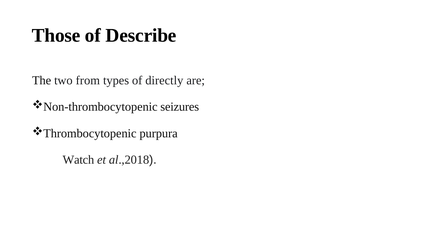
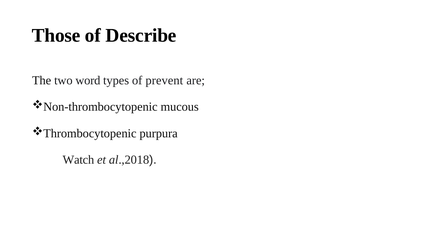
from: from -> word
directly: directly -> prevent
seizures: seizures -> mucous
